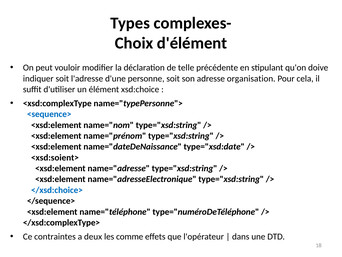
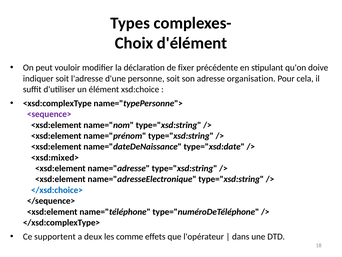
telle: telle -> fixer
<sequence> colour: blue -> purple
<xsd:soient>: <xsd:soient> -> <xsd:mixed>
contraintes: contraintes -> supportent
